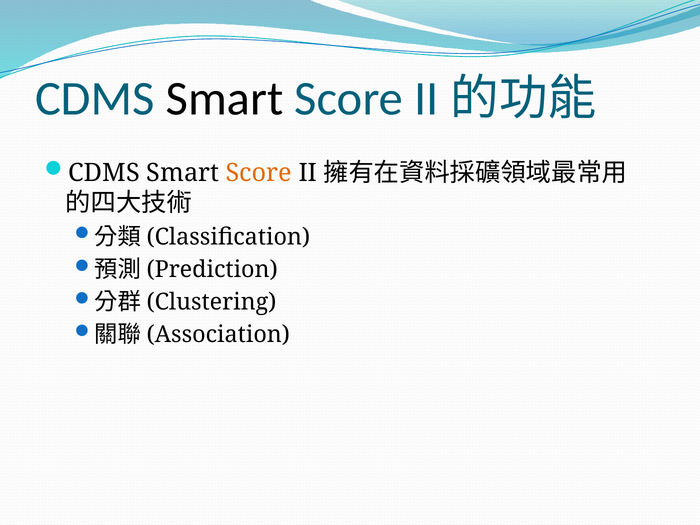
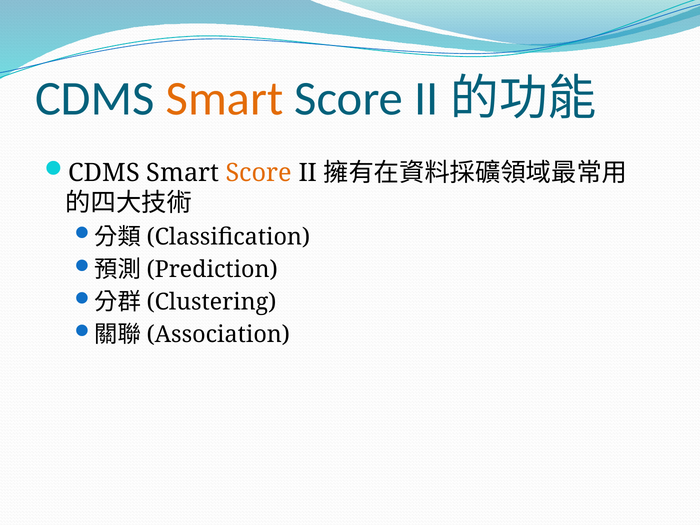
Smart at (225, 99) colour: black -> orange
